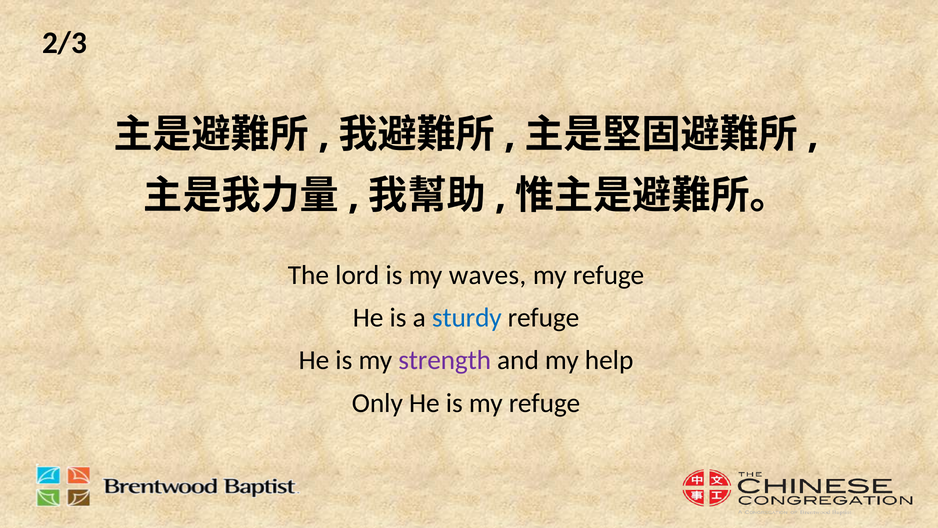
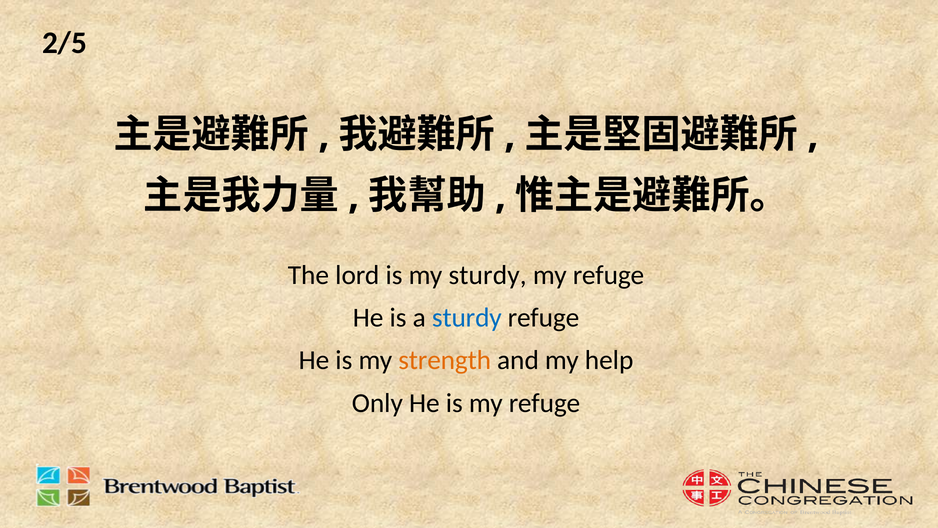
2/3: 2/3 -> 2/5
my waves: waves -> sturdy
strength colour: purple -> orange
